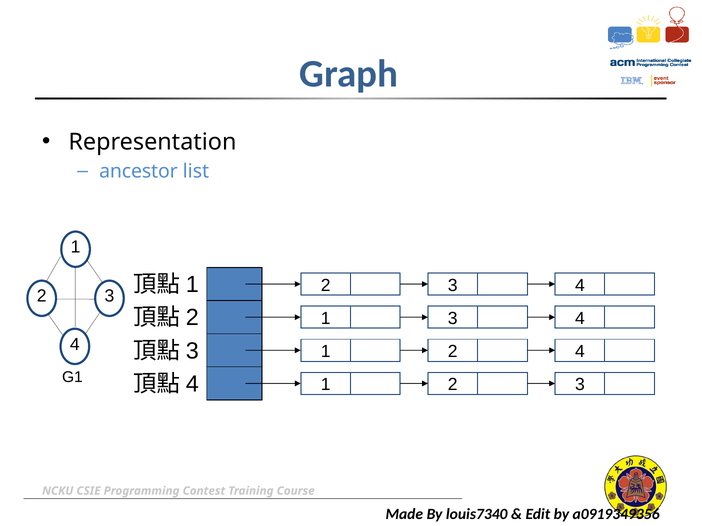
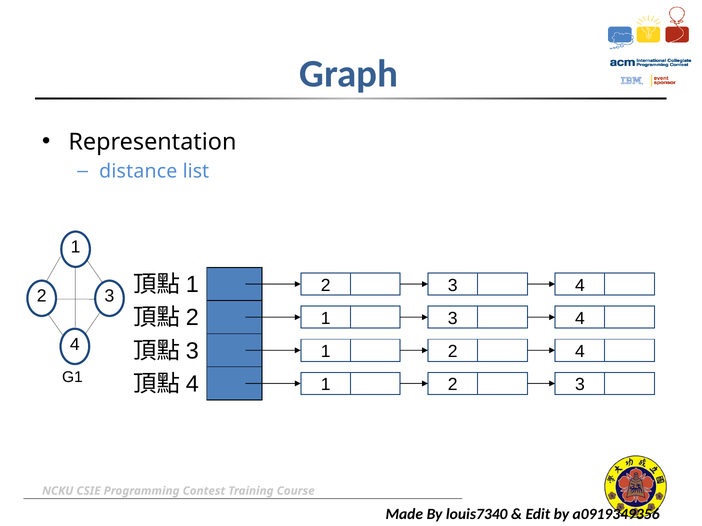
ancestor: ancestor -> distance
